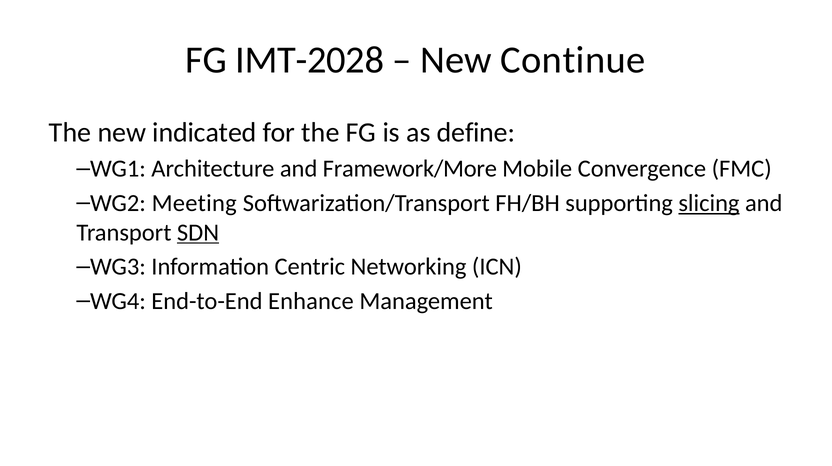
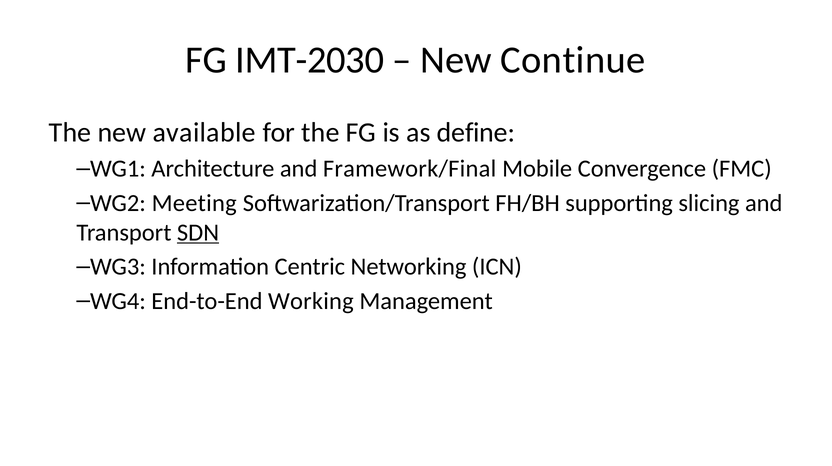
IMT-2028: IMT-2028 -> IMT-2030
indicated: indicated -> available
Framework/More: Framework/More -> Framework/Final
slicing underline: present -> none
Enhance: Enhance -> Working
